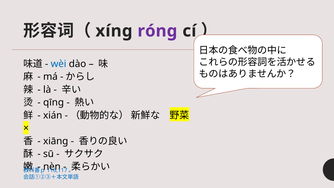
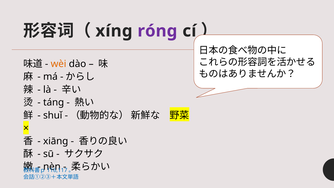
wèi colour: blue -> orange
qīng: qīng -> táng
xián: xián -> shuǐ
